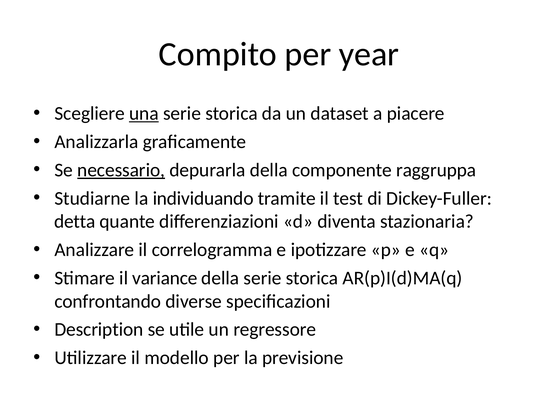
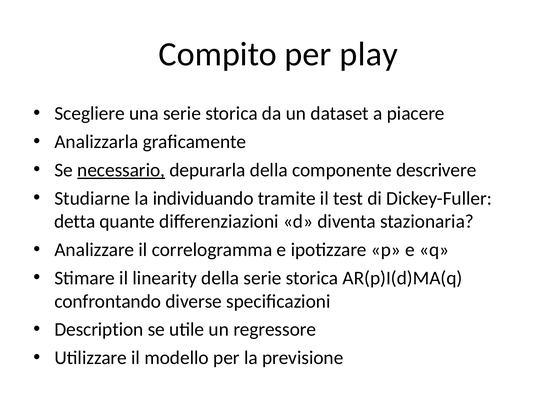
year: year -> play
una underline: present -> none
raggruppa: raggruppa -> descrivere
variance: variance -> linearity
